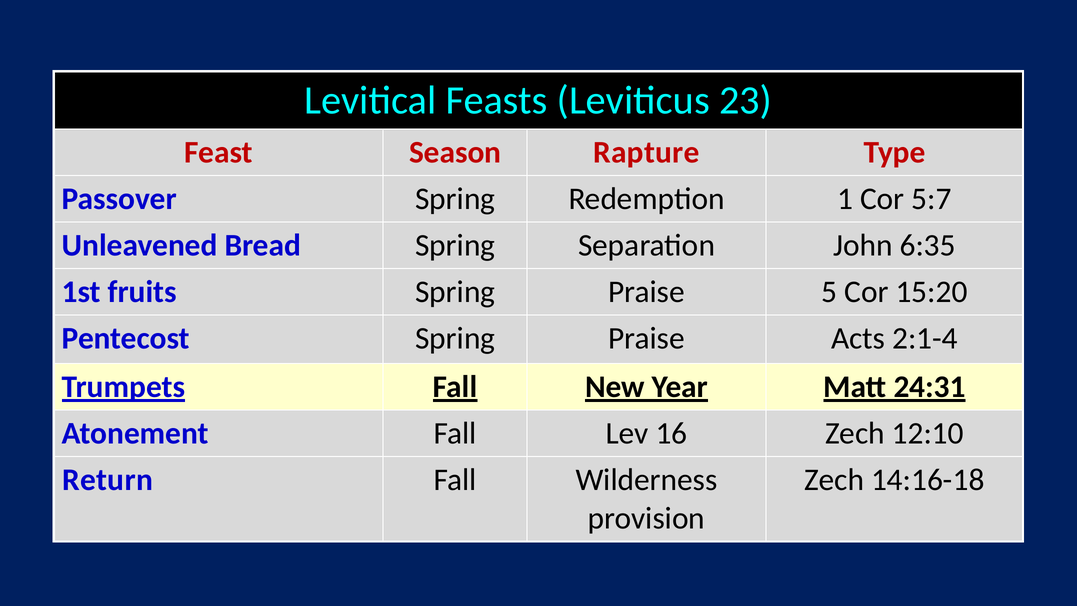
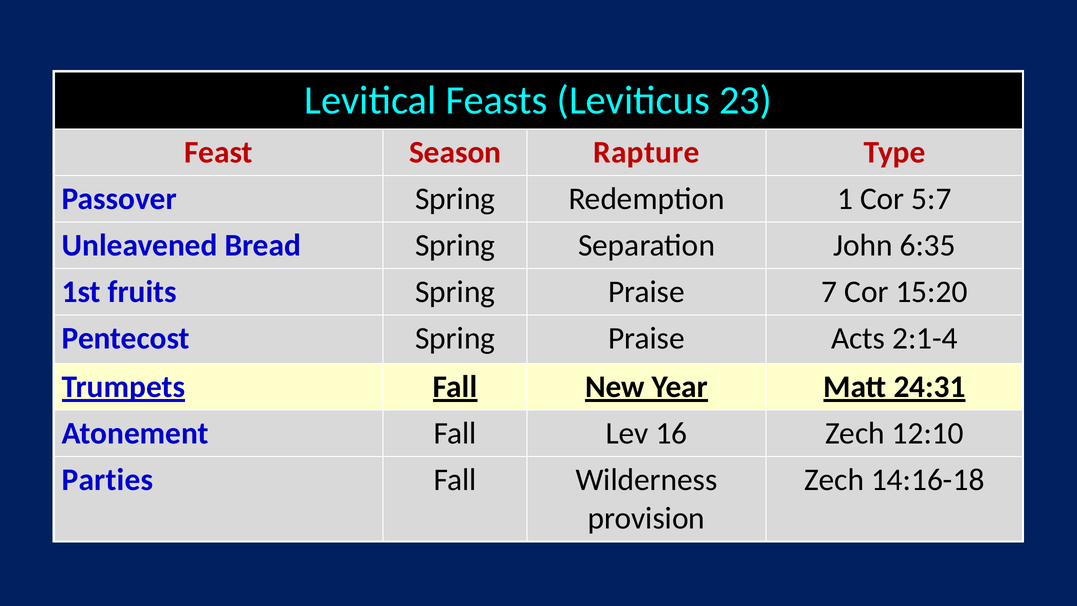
5: 5 -> 7
Return: Return -> Parties
